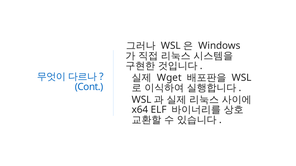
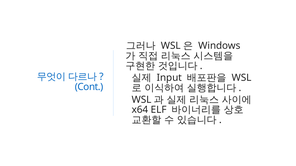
Wget: Wget -> Input
